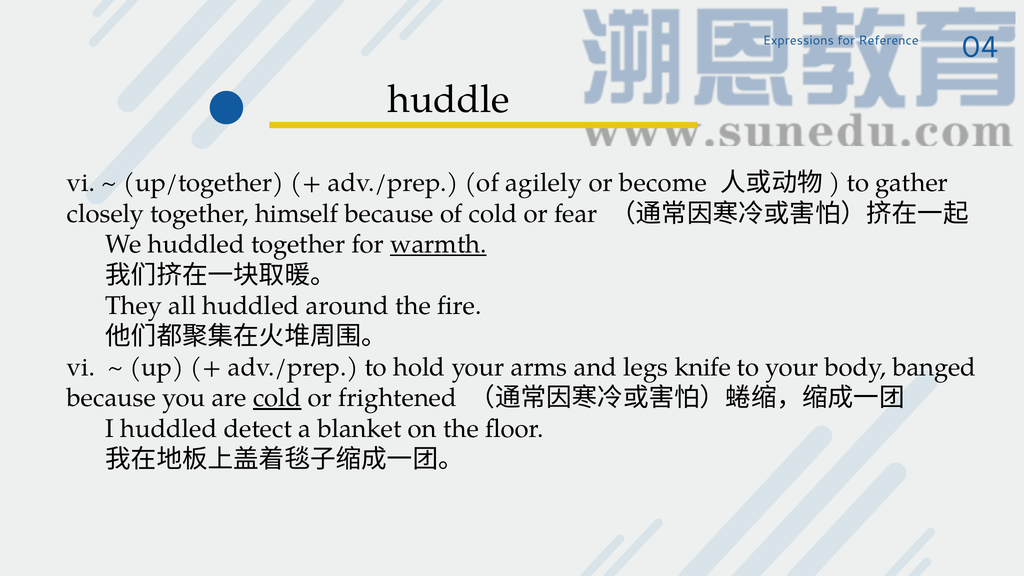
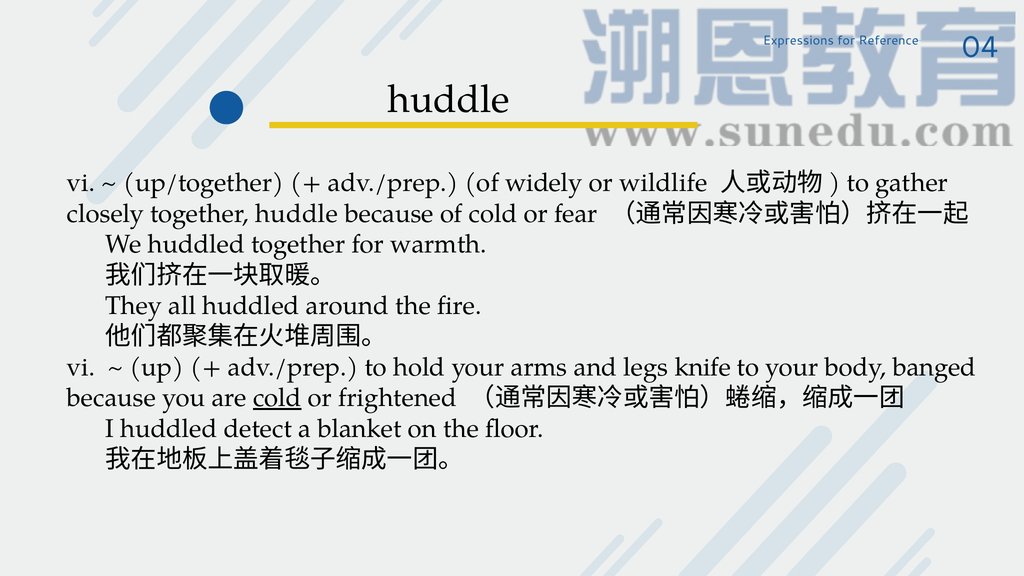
agilely: agilely -> widely
become: become -> wildlife
together himself: himself -> huddle
warmth underline: present -> none
